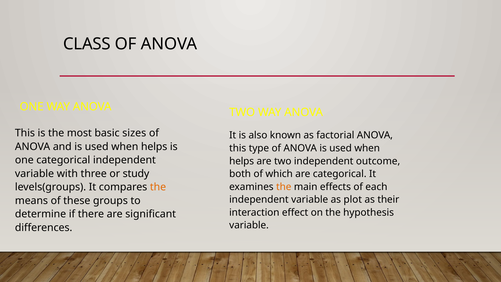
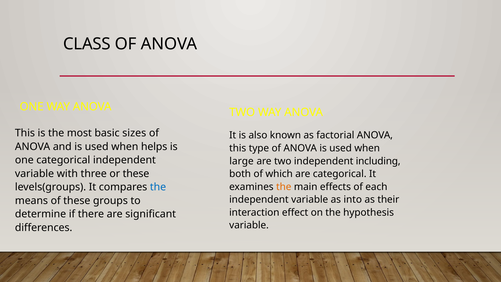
helps at (242, 161): helps -> large
outcome: outcome -> including
or study: study -> these
the at (158, 187) colour: orange -> blue
plot: plot -> into
